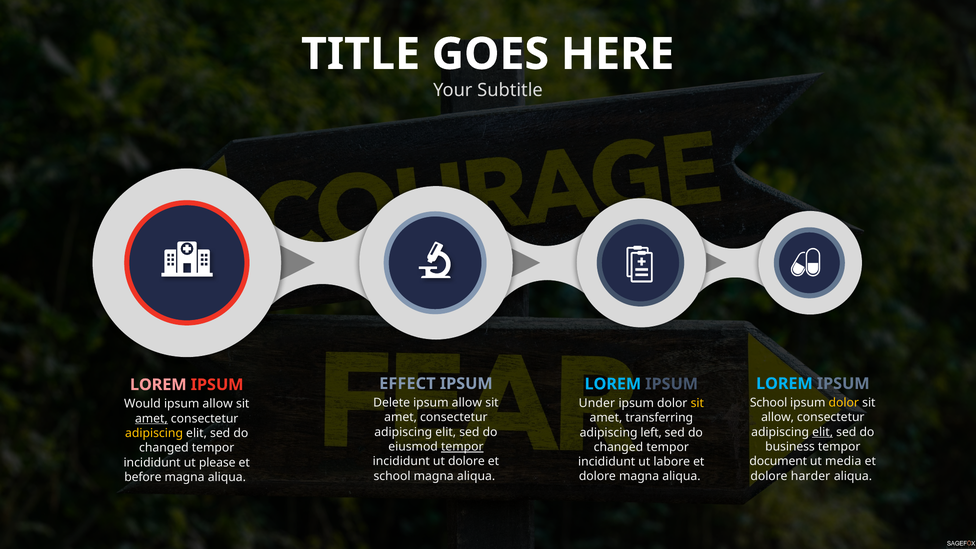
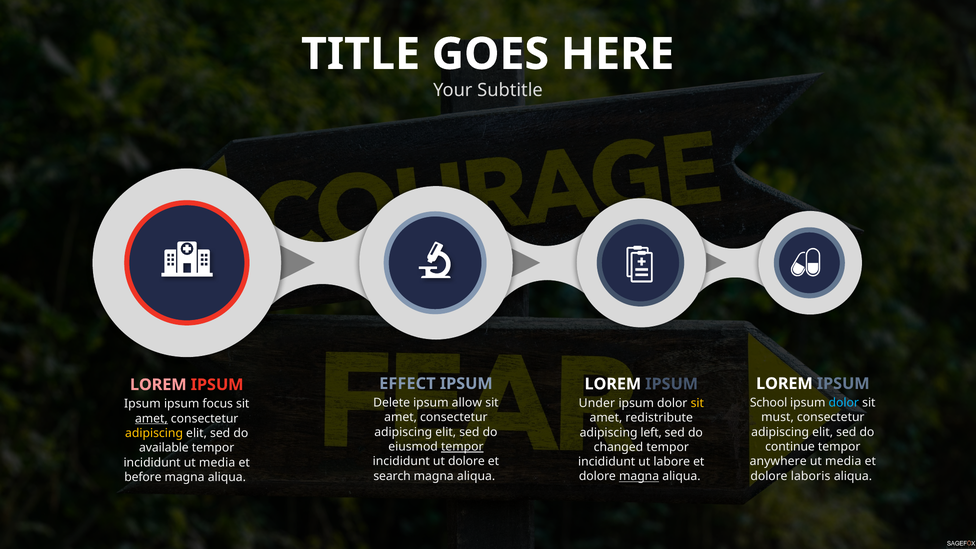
LOREM at (784, 384) colour: light blue -> white
LOREM at (613, 384) colour: light blue -> white
dolor at (844, 403) colour: yellow -> light blue
Would at (142, 404): Would -> Ipsum
allow at (218, 404): allow -> focus
allow at (778, 417): allow -> must
transferring: transferring -> redistribute
elit at (823, 432) underline: present -> none
business: business -> continue
changed at (164, 448): changed -> available
document: document -> anywhere
incididunt ut please: please -> media
school at (392, 476): school -> search
harder: harder -> laboris
magna at (639, 476) underline: none -> present
